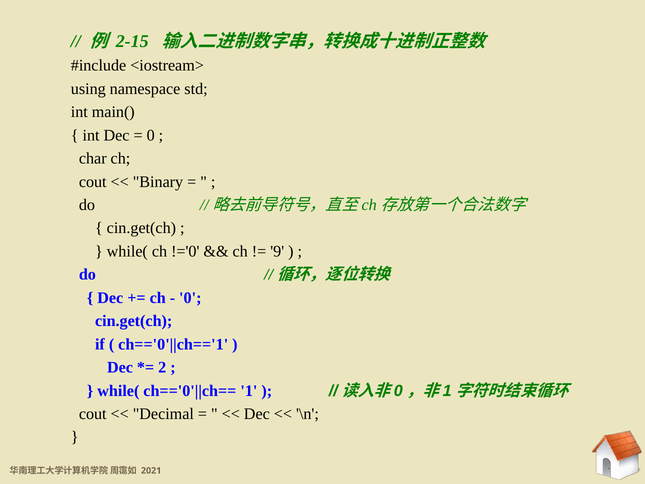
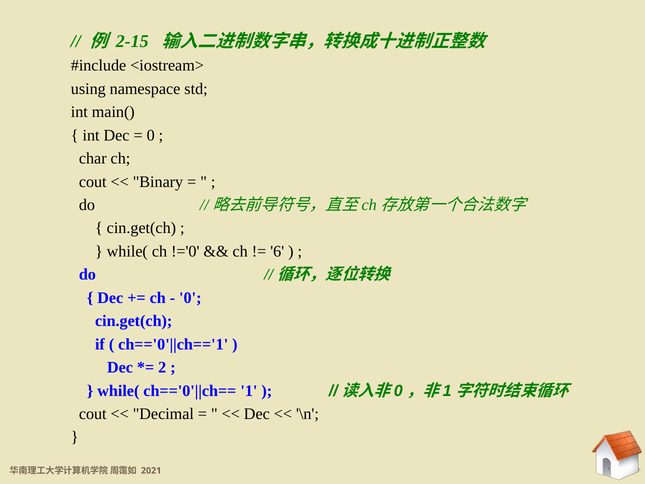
9: 9 -> 6
